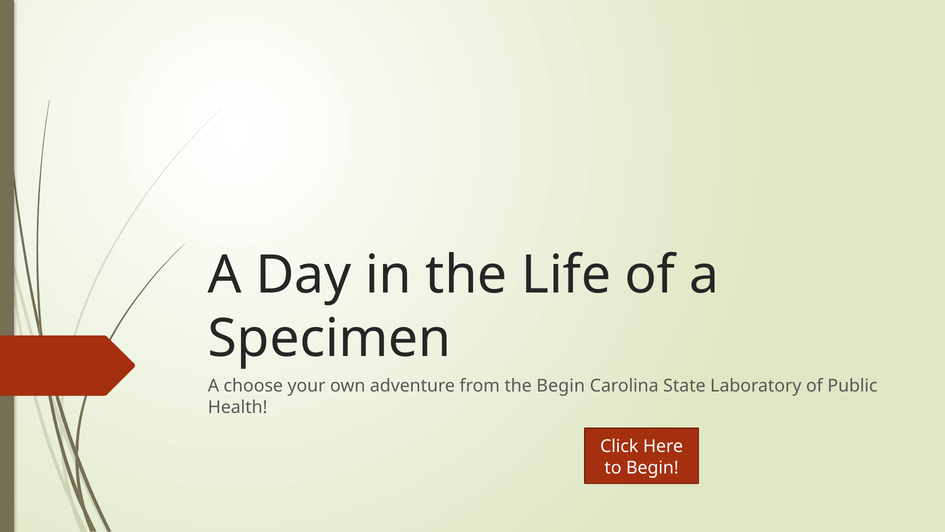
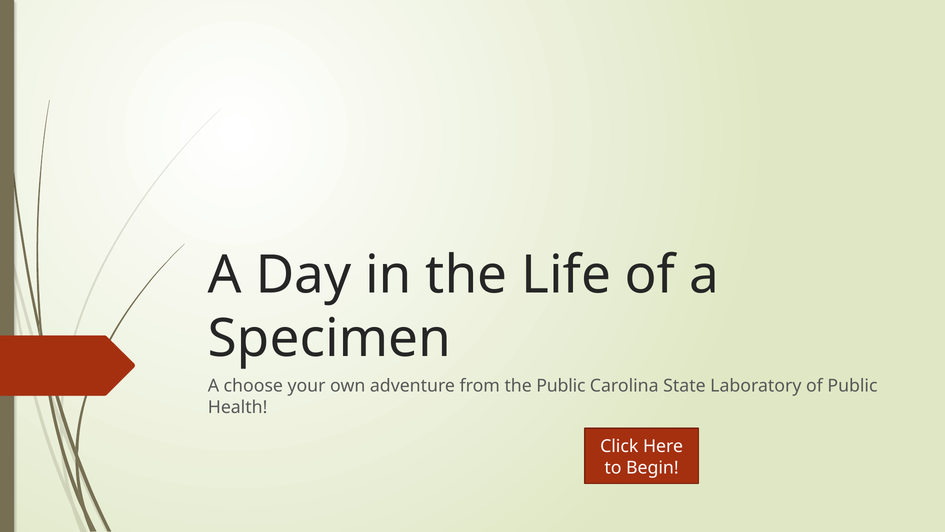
the Begin: Begin -> Public
